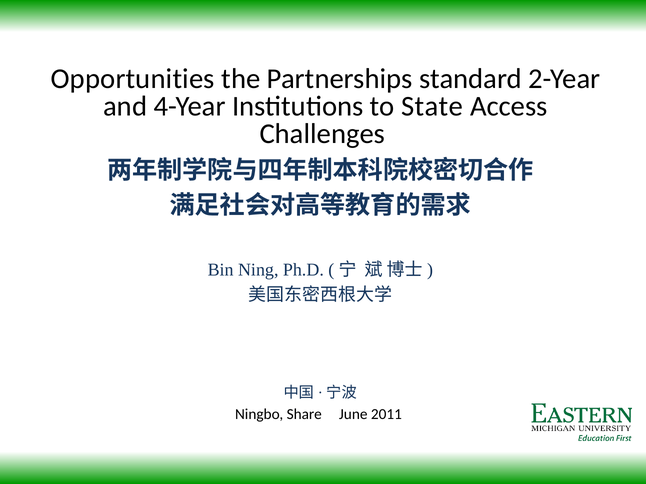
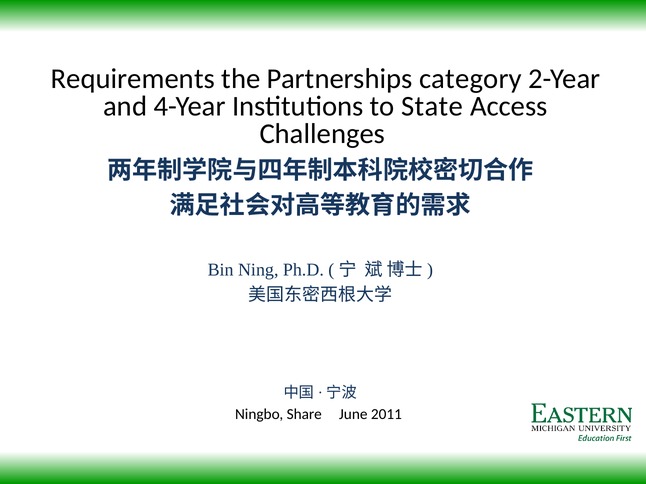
Opportunities: Opportunities -> Requirements
standard: standard -> category
